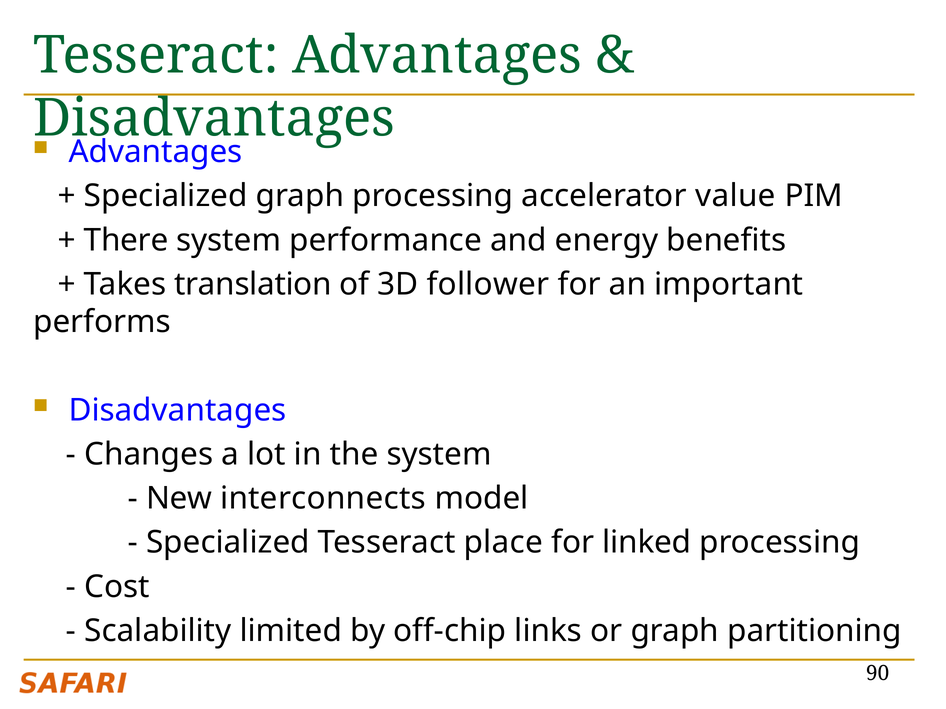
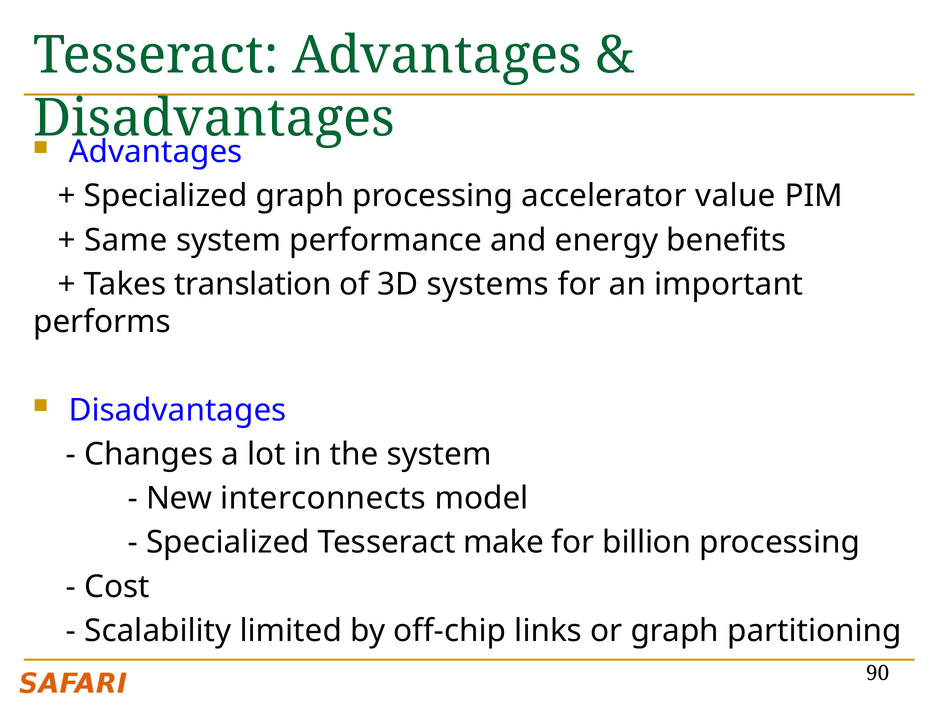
There: There -> Same
follower: follower -> systems
place: place -> make
linked: linked -> billion
